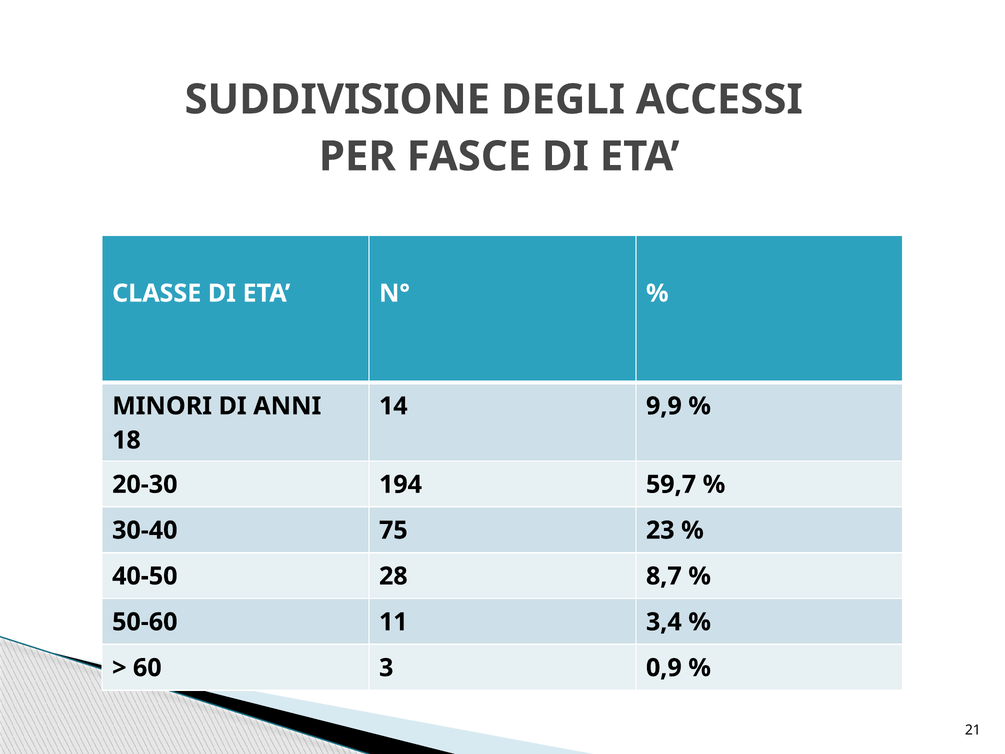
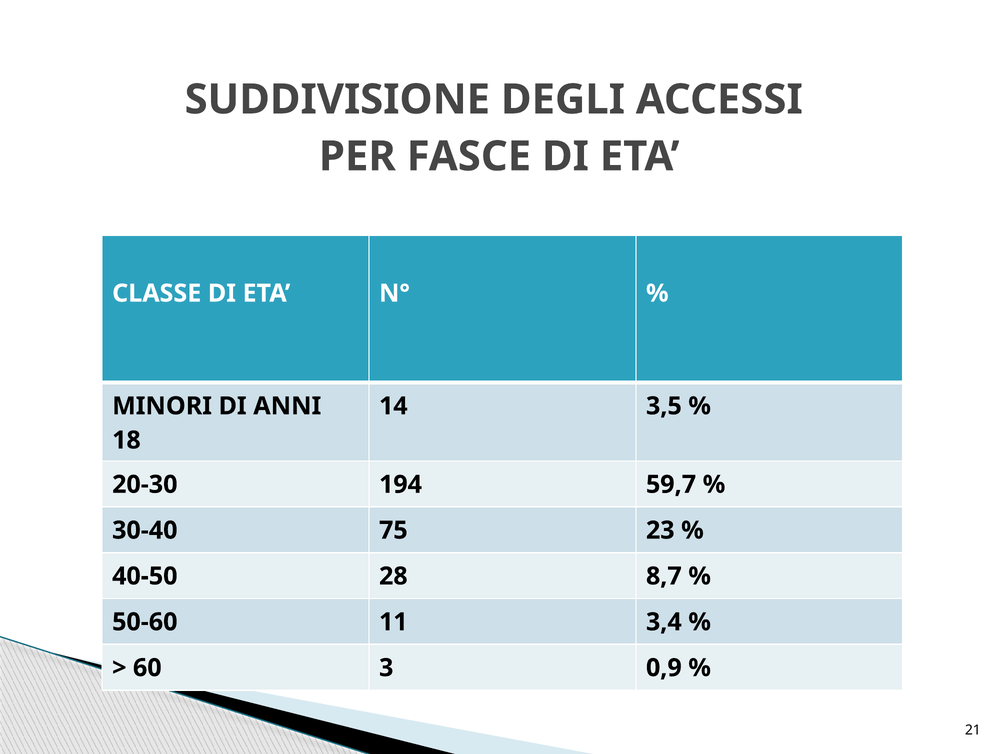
9,9: 9,9 -> 3,5
